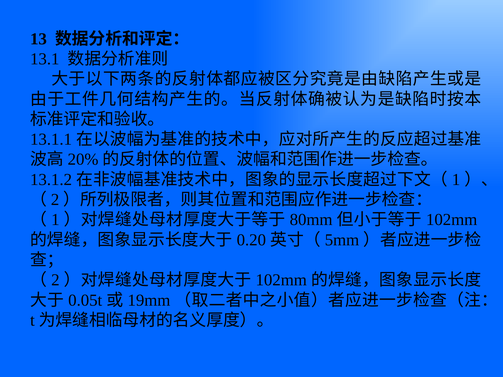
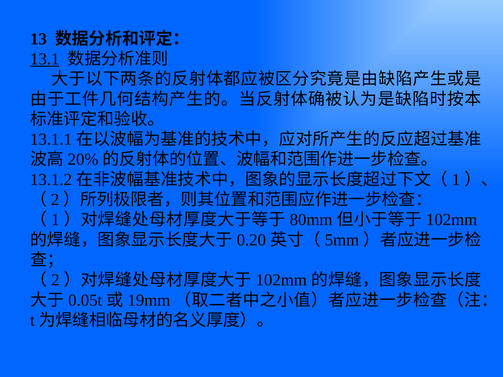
13.1 underline: none -> present
